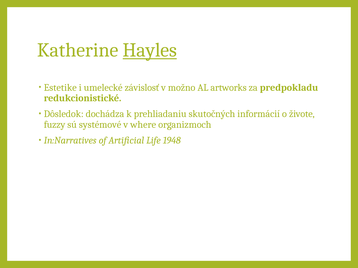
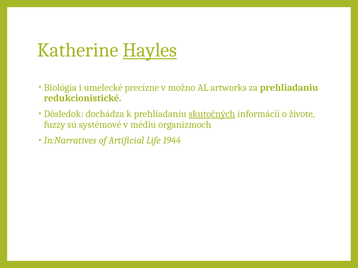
Estetike: Estetike -> Biológia
závislosť: závislosť -> precízne
za predpokladu: predpokladu -> prehliadaniu
skutočných underline: none -> present
where: where -> médiu
1948: 1948 -> 1944
